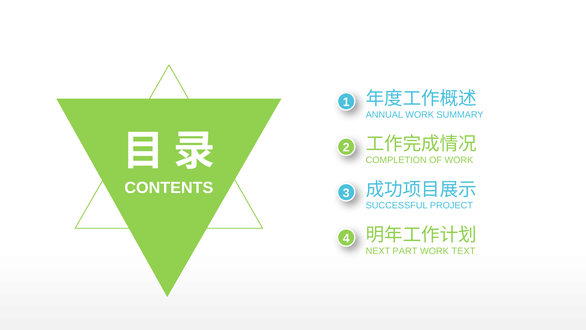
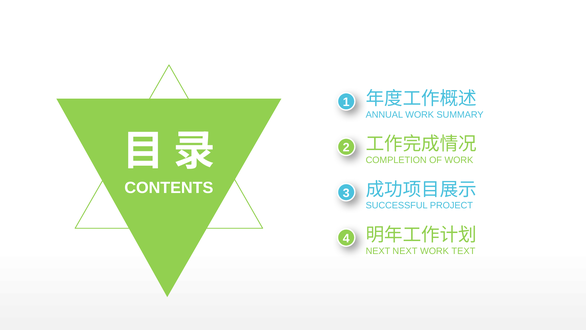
NEXT PART: PART -> NEXT
